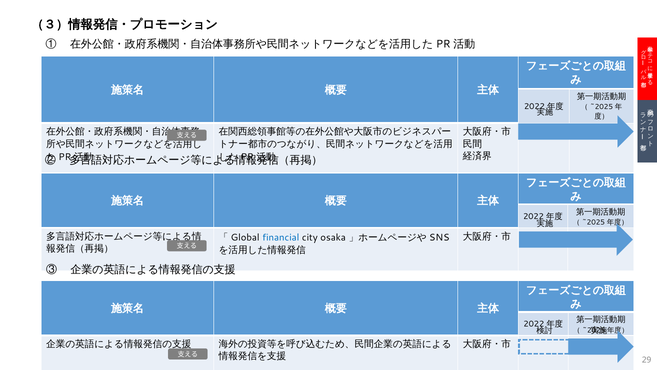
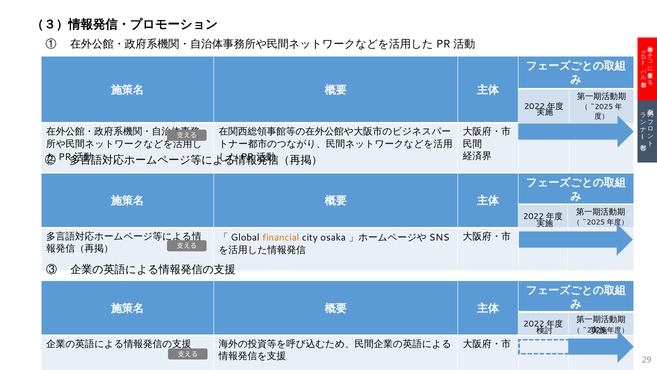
financial colour: blue -> orange
